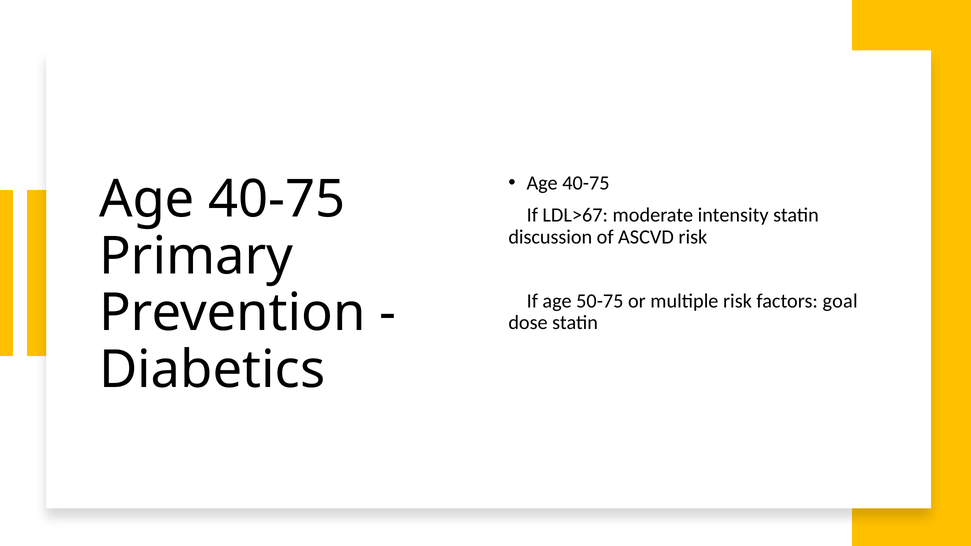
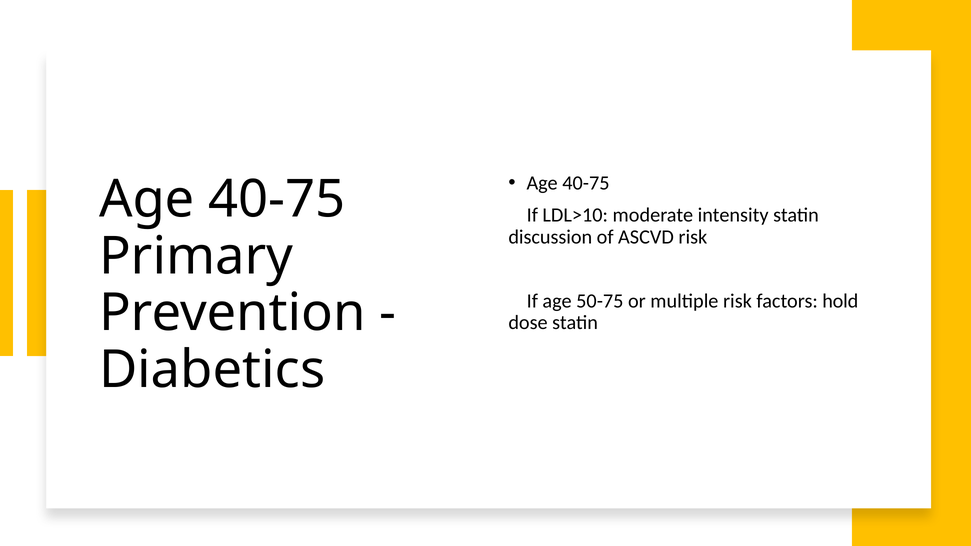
LDL>67: LDL>67 -> LDL>10
goal: goal -> hold
